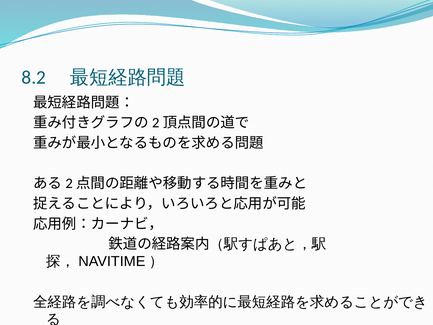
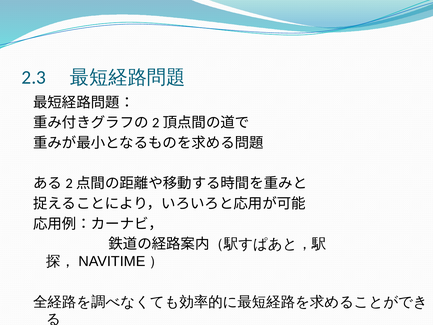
8.2: 8.2 -> 2.3
